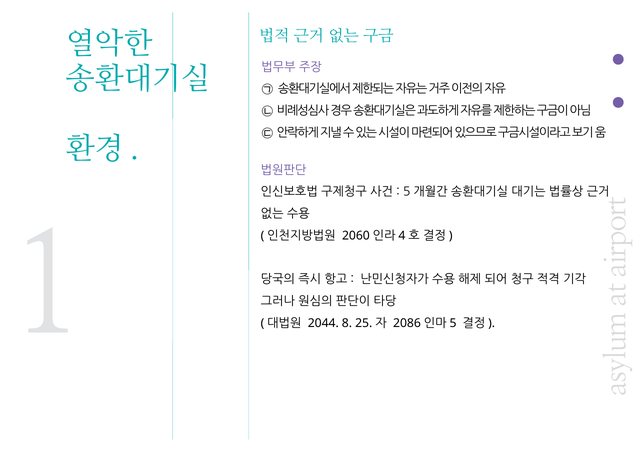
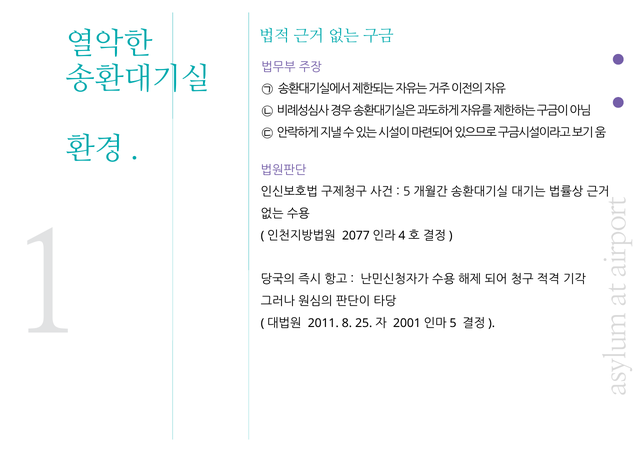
2060: 2060 -> 2077
2044: 2044 -> 2011
2086: 2086 -> 2001
